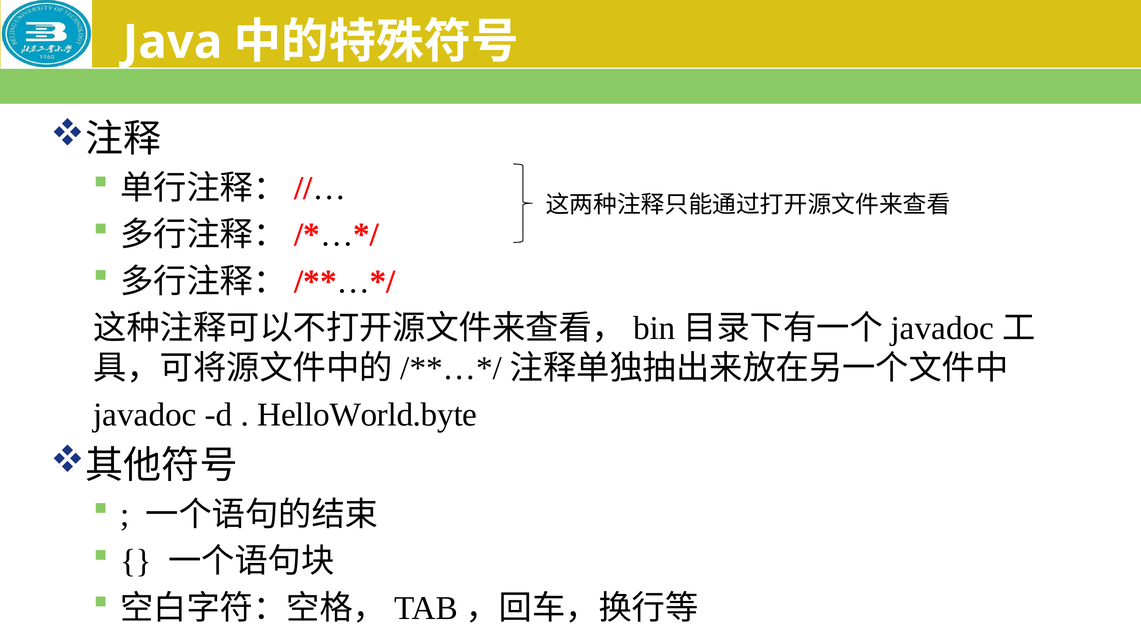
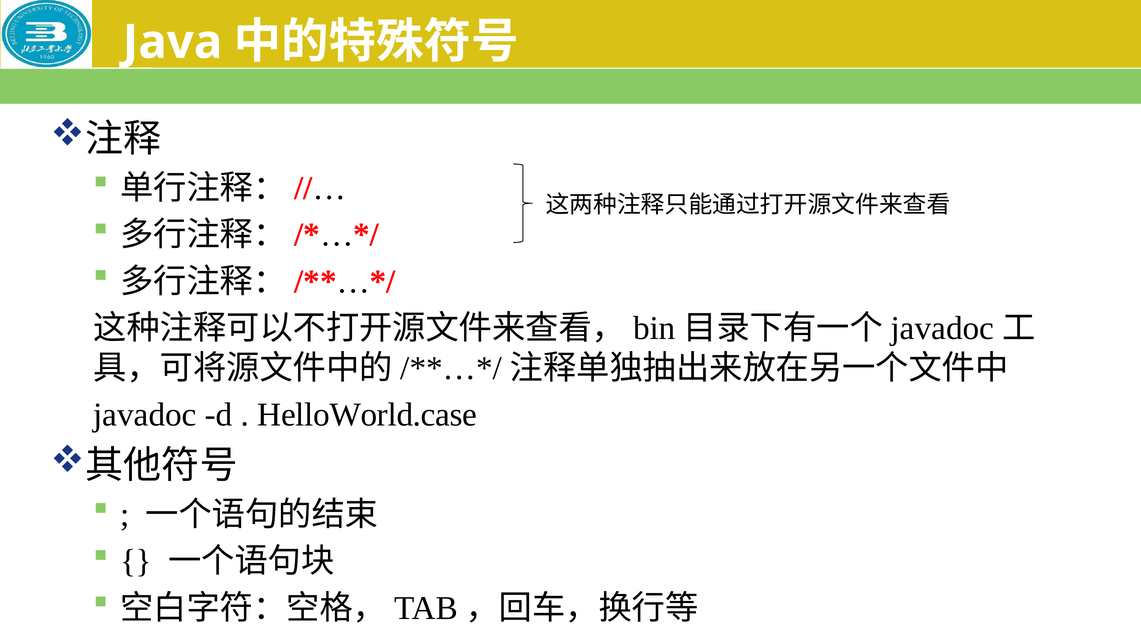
HelloWorld.byte: HelloWorld.byte -> HelloWorld.case
